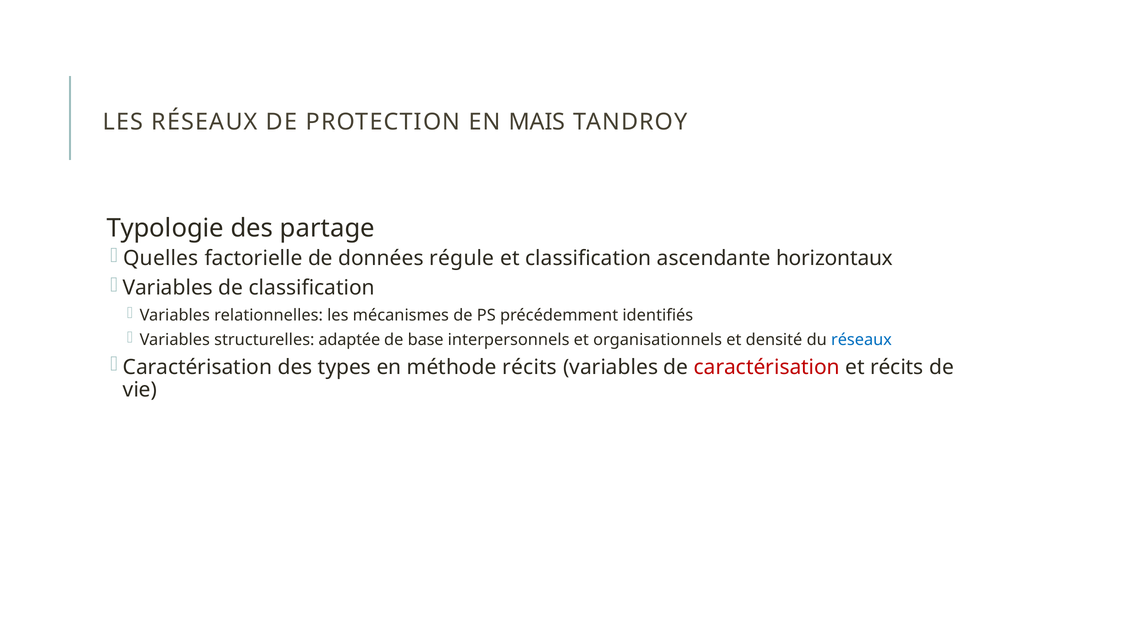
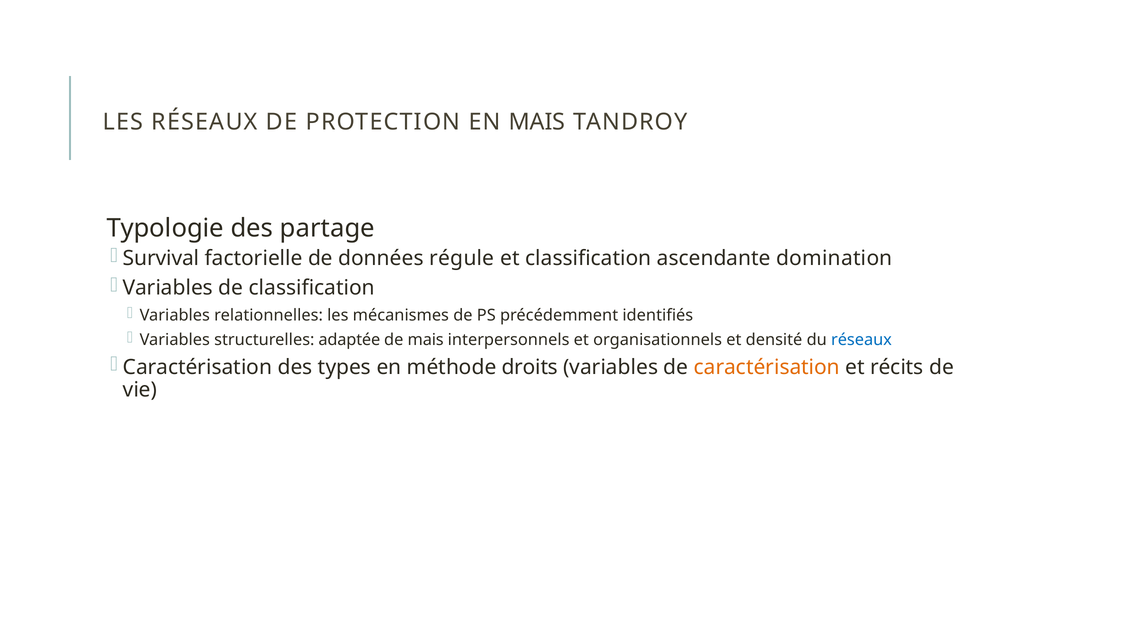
Quelles: Quelles -> Survival
horizontaux: horizontaux -> domination
de base: base -> mais
méthode récits: récits -> droits
caractérisation at (767, 367) colour: red -> orange
